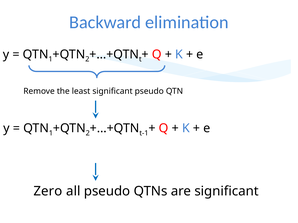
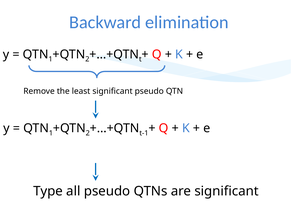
Zero: Zero -> Type
